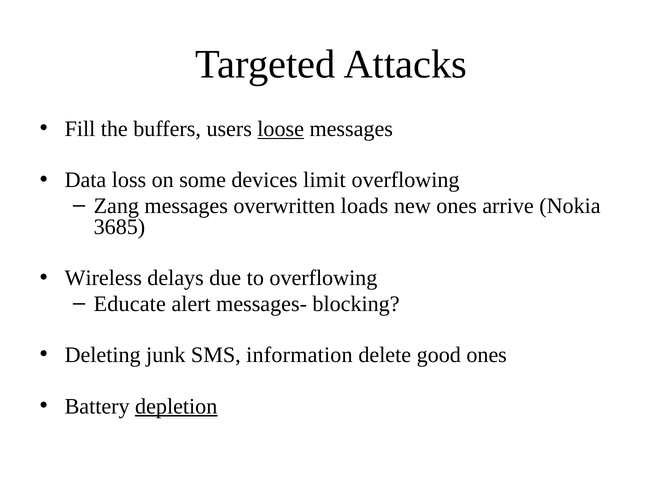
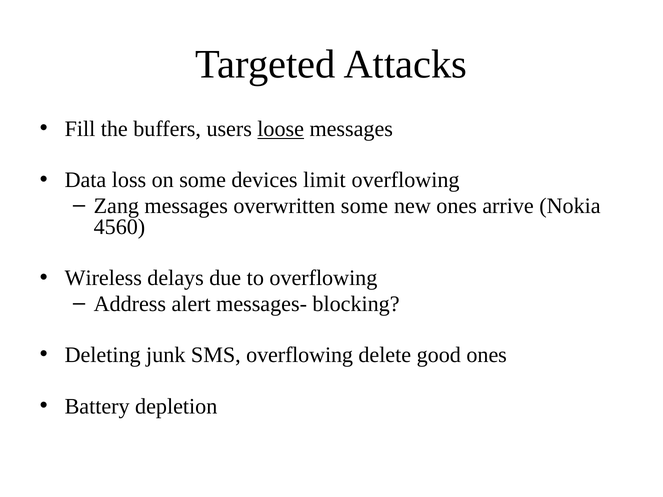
overwritten loads: loads -> some
3685: 3685 -> 4560
Educate: Educate -> Address
SMS information: information -> overflowing
depletion underline: present -> none
